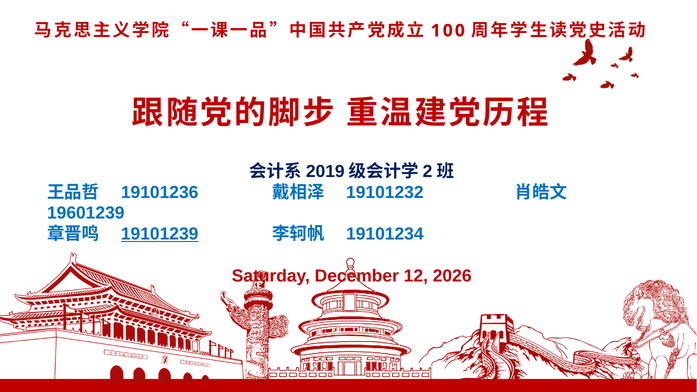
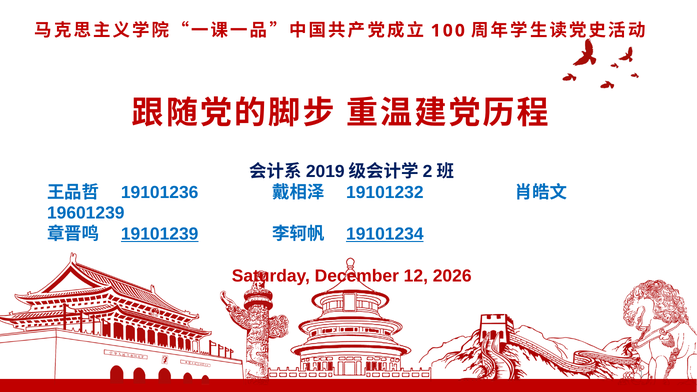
19101234 underline: none -> present
